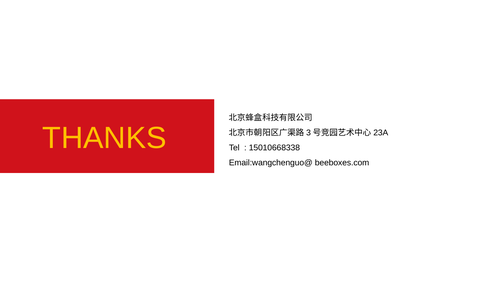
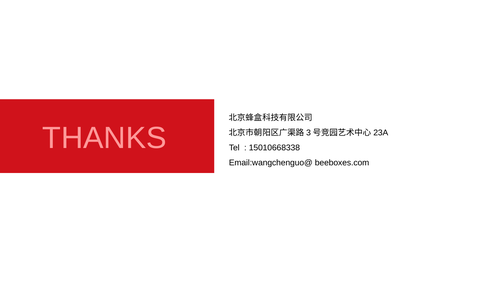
THANKS colour: yellow -> pink
